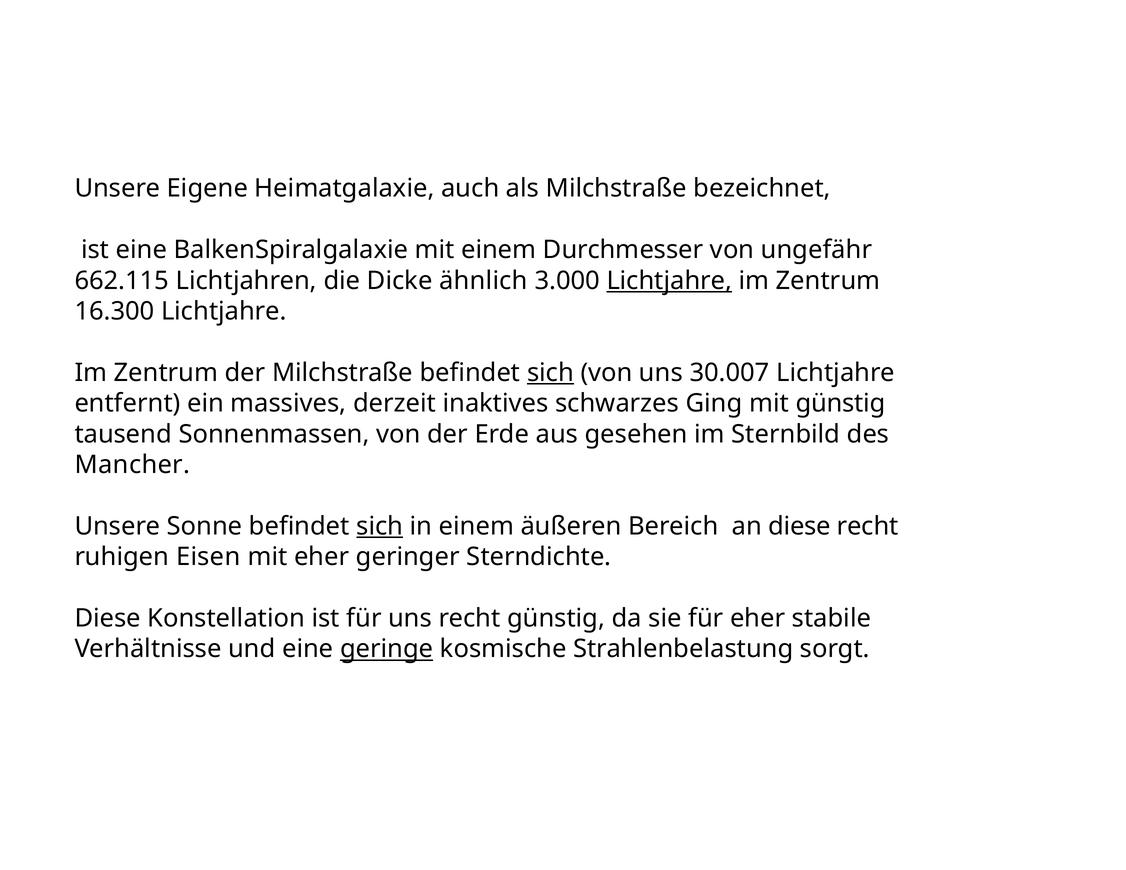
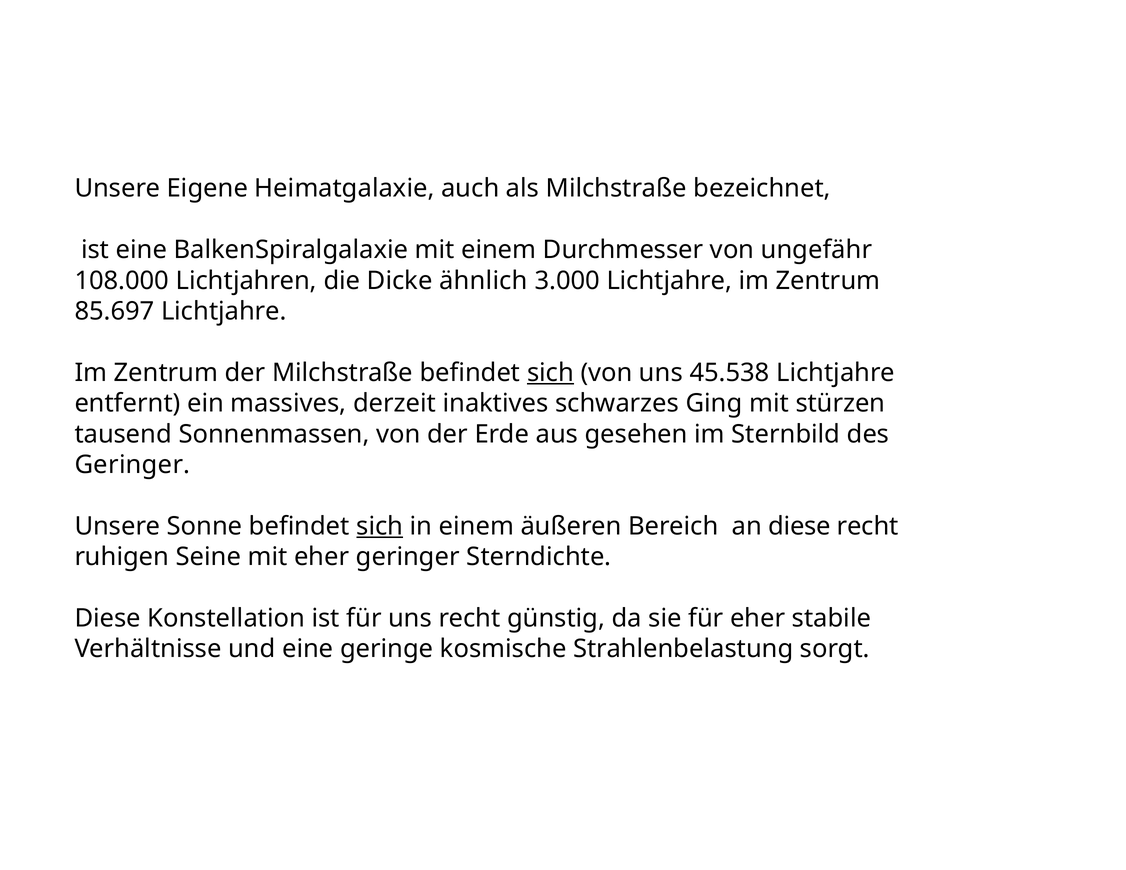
662.115: 662.115 -> 108.000
Lichtjahre at (669, 281) underline: present -> none
16.300: 16.300 -> 85.697
30.007: 30.007 -> 45.538
mit günstig: günstig -> stürzen
Mancher at (132, 465): Mancher -> Geringer
Eisen: Eisen -> Seine
geringe underline: present -> none
